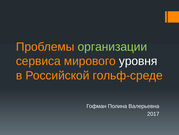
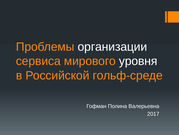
организации colour: light green -> white
